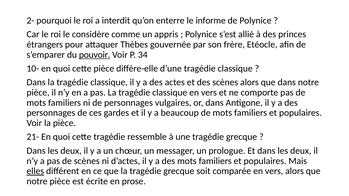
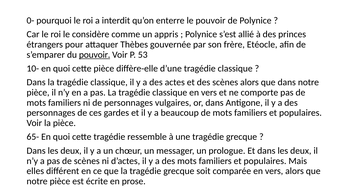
2-: 2- -> 0-
le informe: informe -> pouvoir
34: 34 -> 53
21-: 21- -> 65-
elles underline: present -> none
